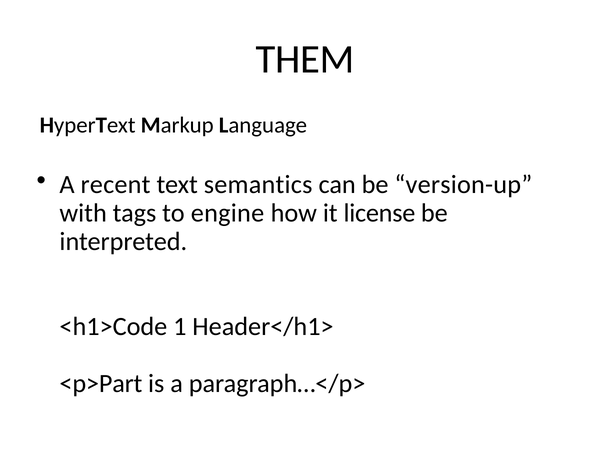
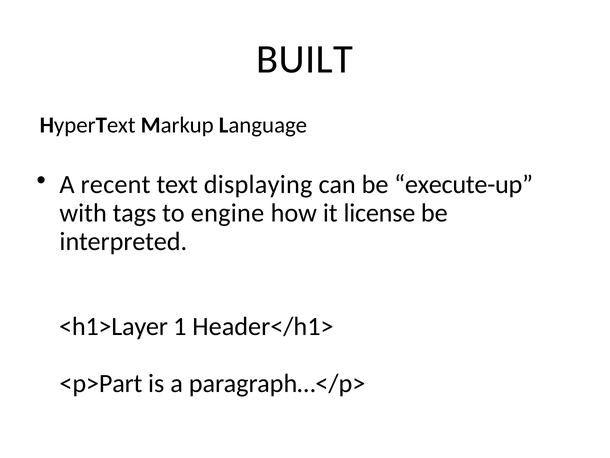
THEM: THEM -> BUILT
semantics: semantics -> displaying
version-up: version-up -> execute-up
<h1>Code: <h1>Code -> <h1>Layer
